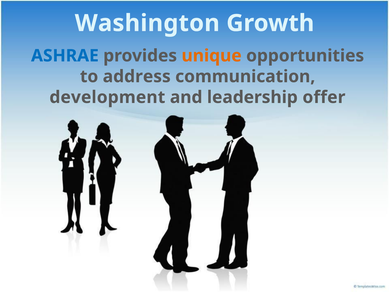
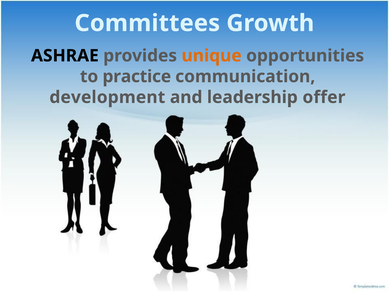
Washington: Washington -> Committees
ASHRAE colour: blue -> black
address: address -> practice
